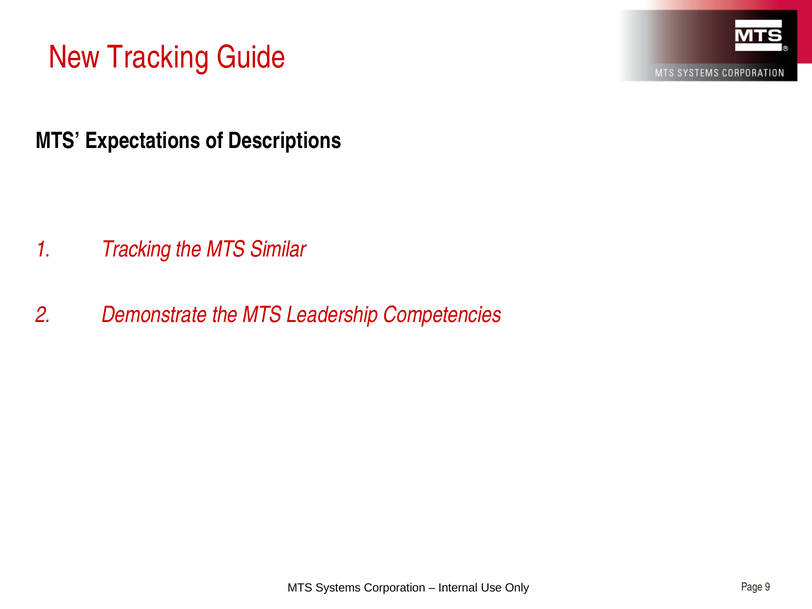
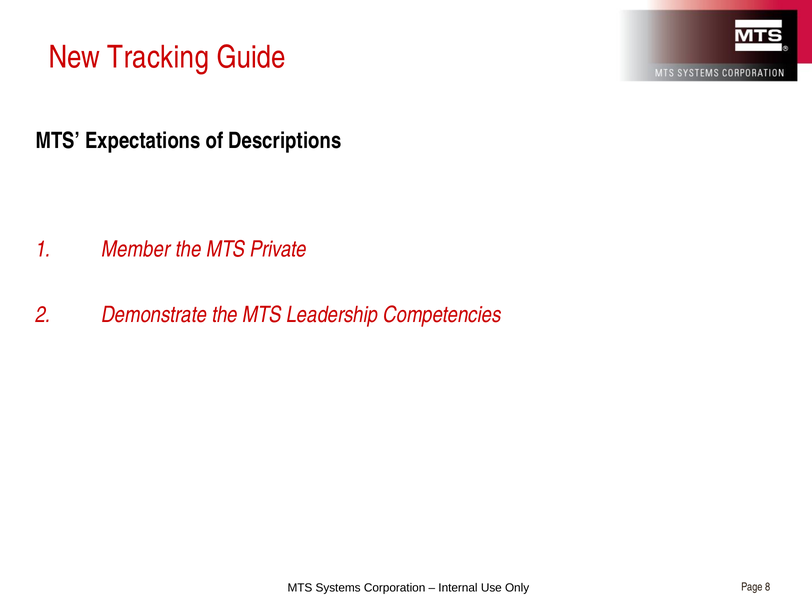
Tracking at (136, 249): Tracking -> Member
Similar: Similar -> Private
9: 9 -> 8
